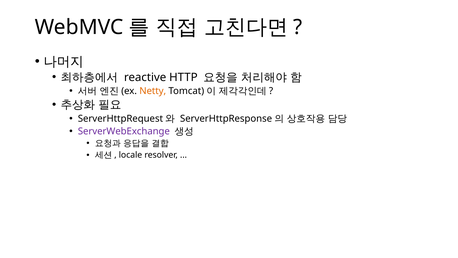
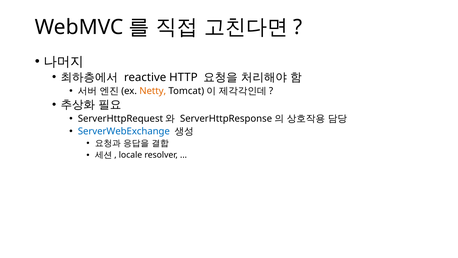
ServerWebExchange colour: purple -> blue
